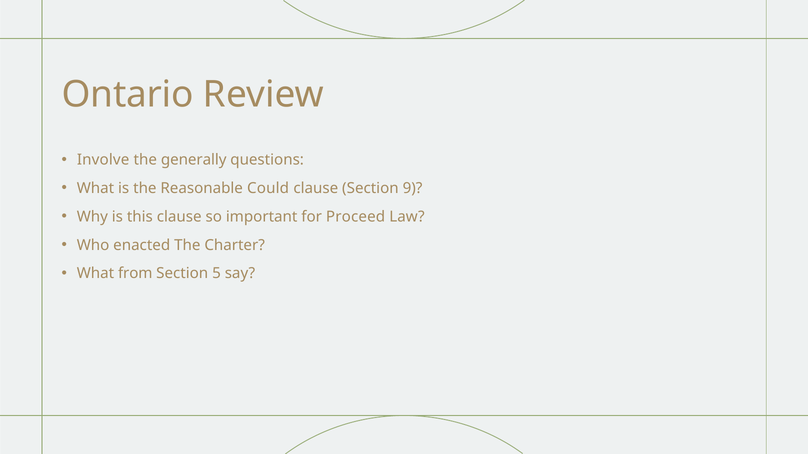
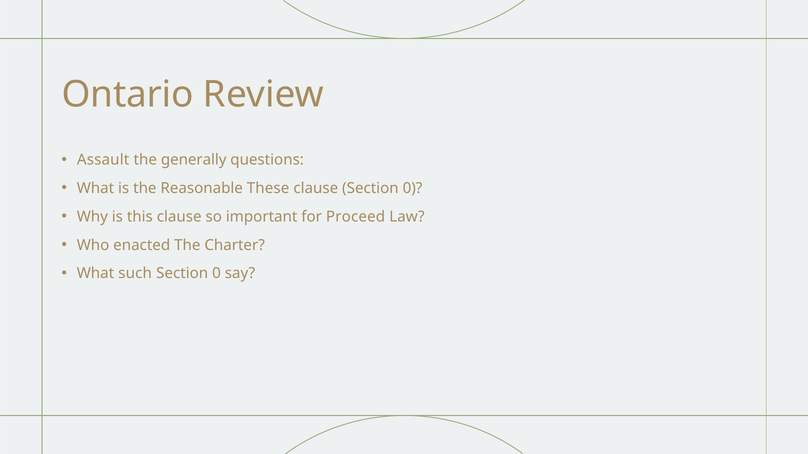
Involve: Involve -> Assault
Could: Could -> These
clause Section 9: 9 -> 0
from: from -> such
5 at (217, 274): 5 -> 0
